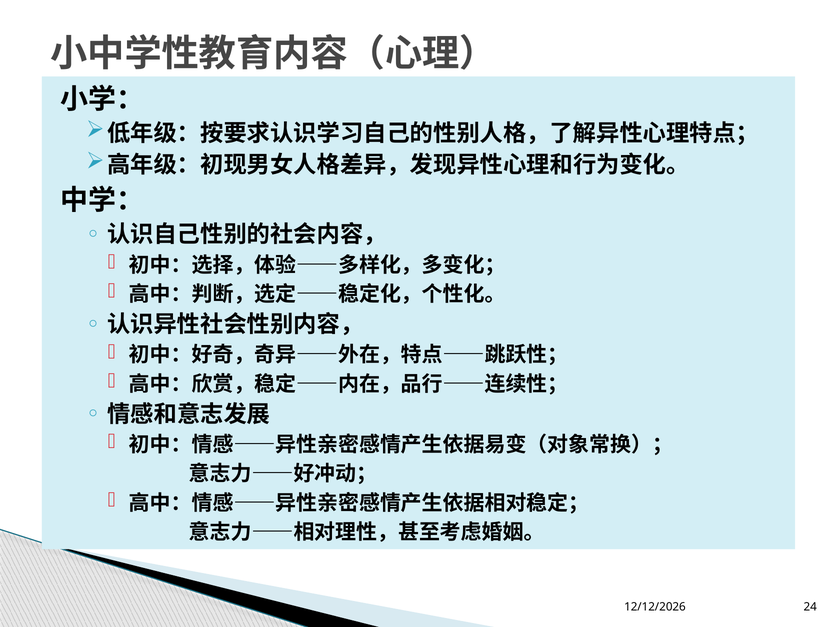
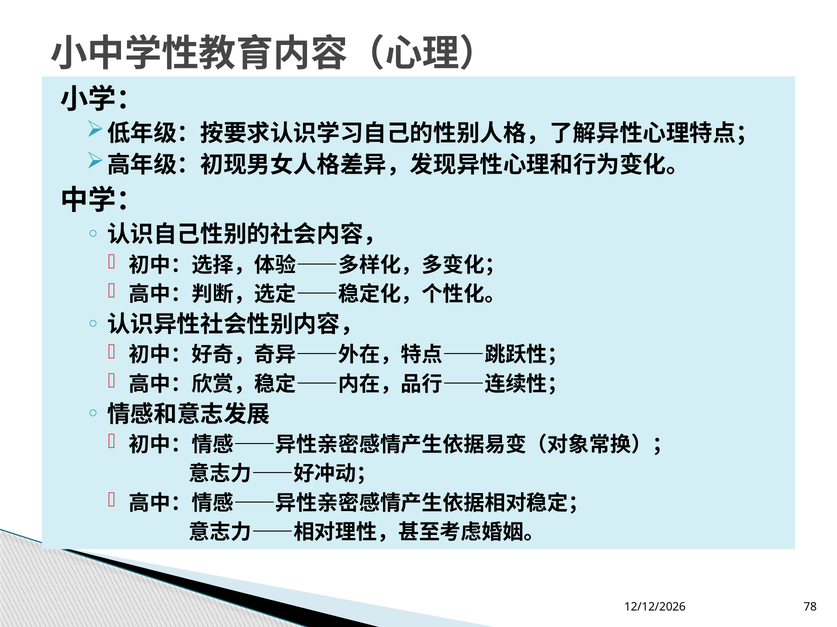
24: 24 -> 78
